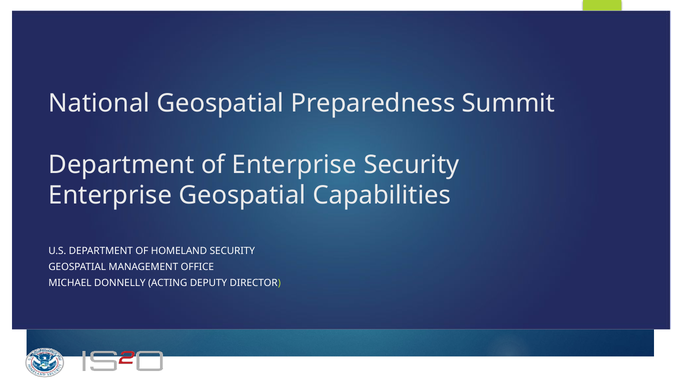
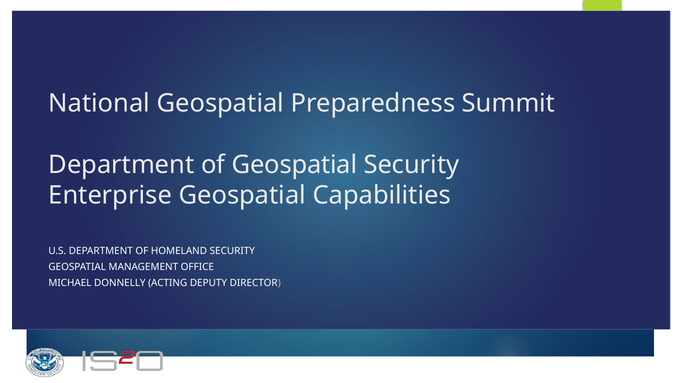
of Enterprise: Enterprise -> Geospatial
